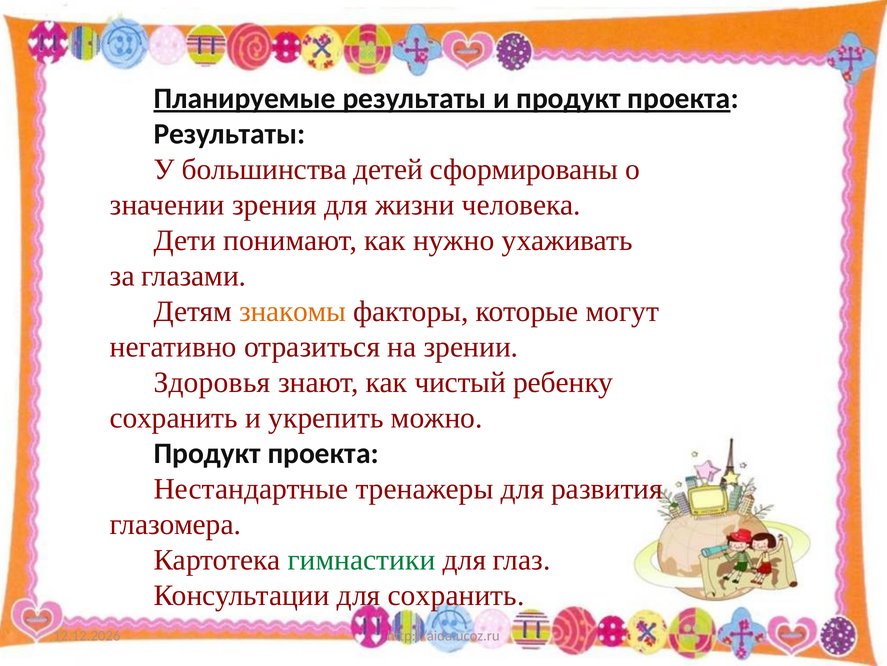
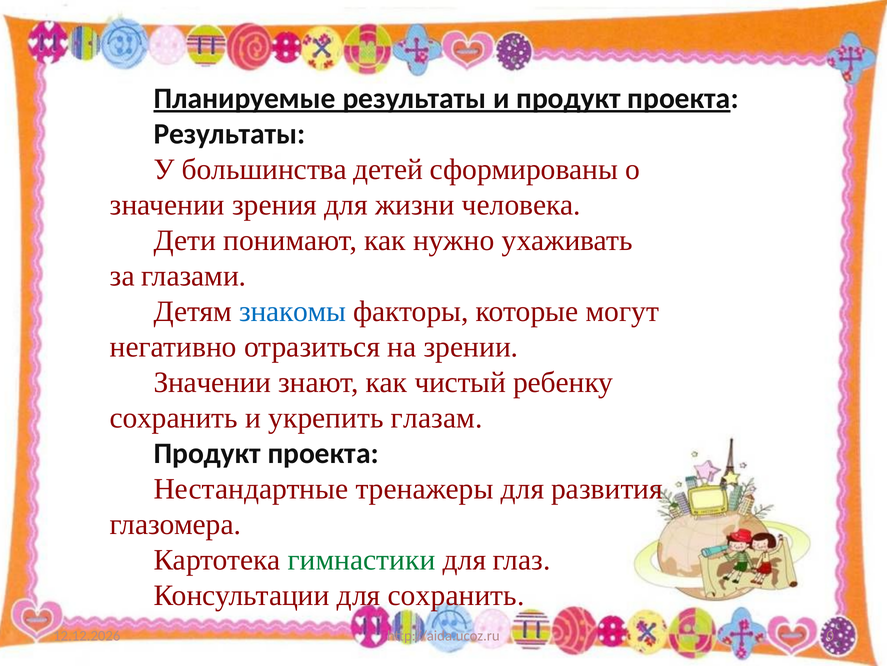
знакомы colour: orange -> blue
Здоровья at (212, 382): Здоровья -> Значении
можно: можно -> глазам
7: 7 -> 0
